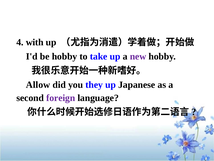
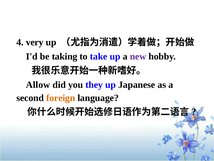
with: with -> very
be hobby: hobby -> taking
foreign colour: purple -> orange
